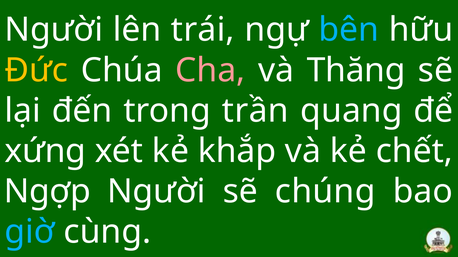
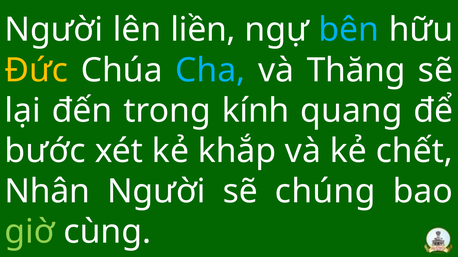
trái: trái -> liền
Cha colour: pink -> light blue
trần: trần -> kính
xứng: xứng -> bước
Ngợp: Ngợp -> Nhân
giờ colour: light blue -> light green
